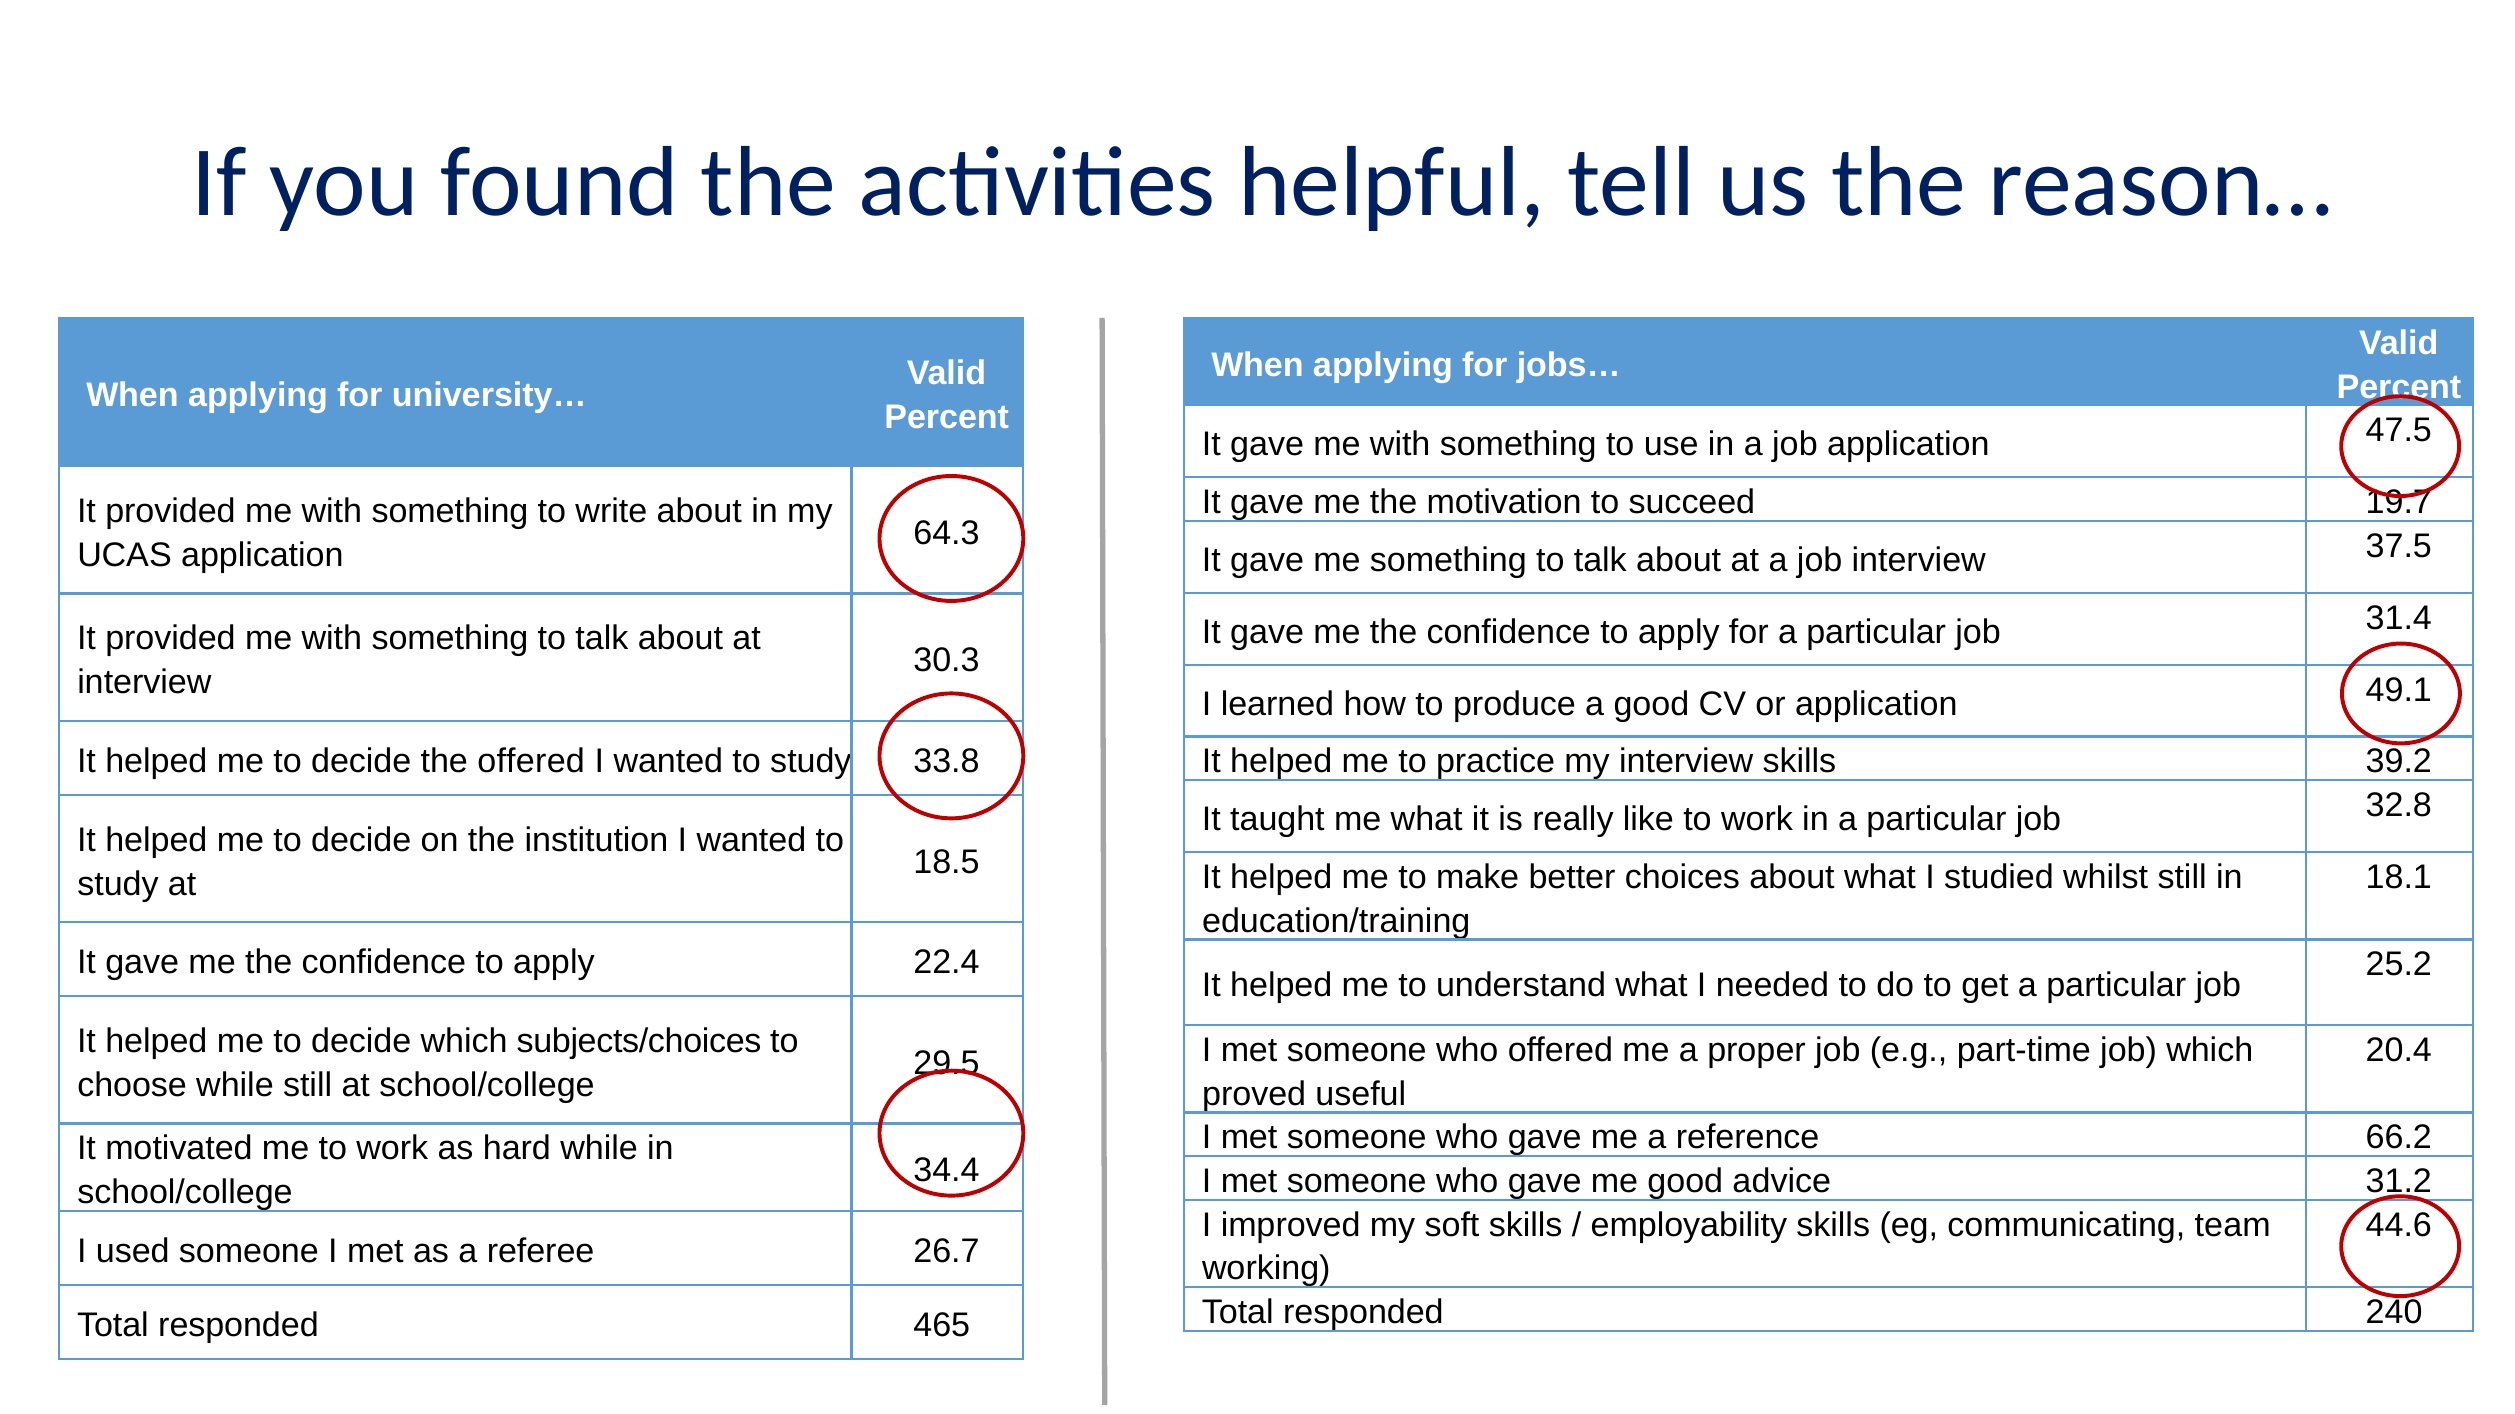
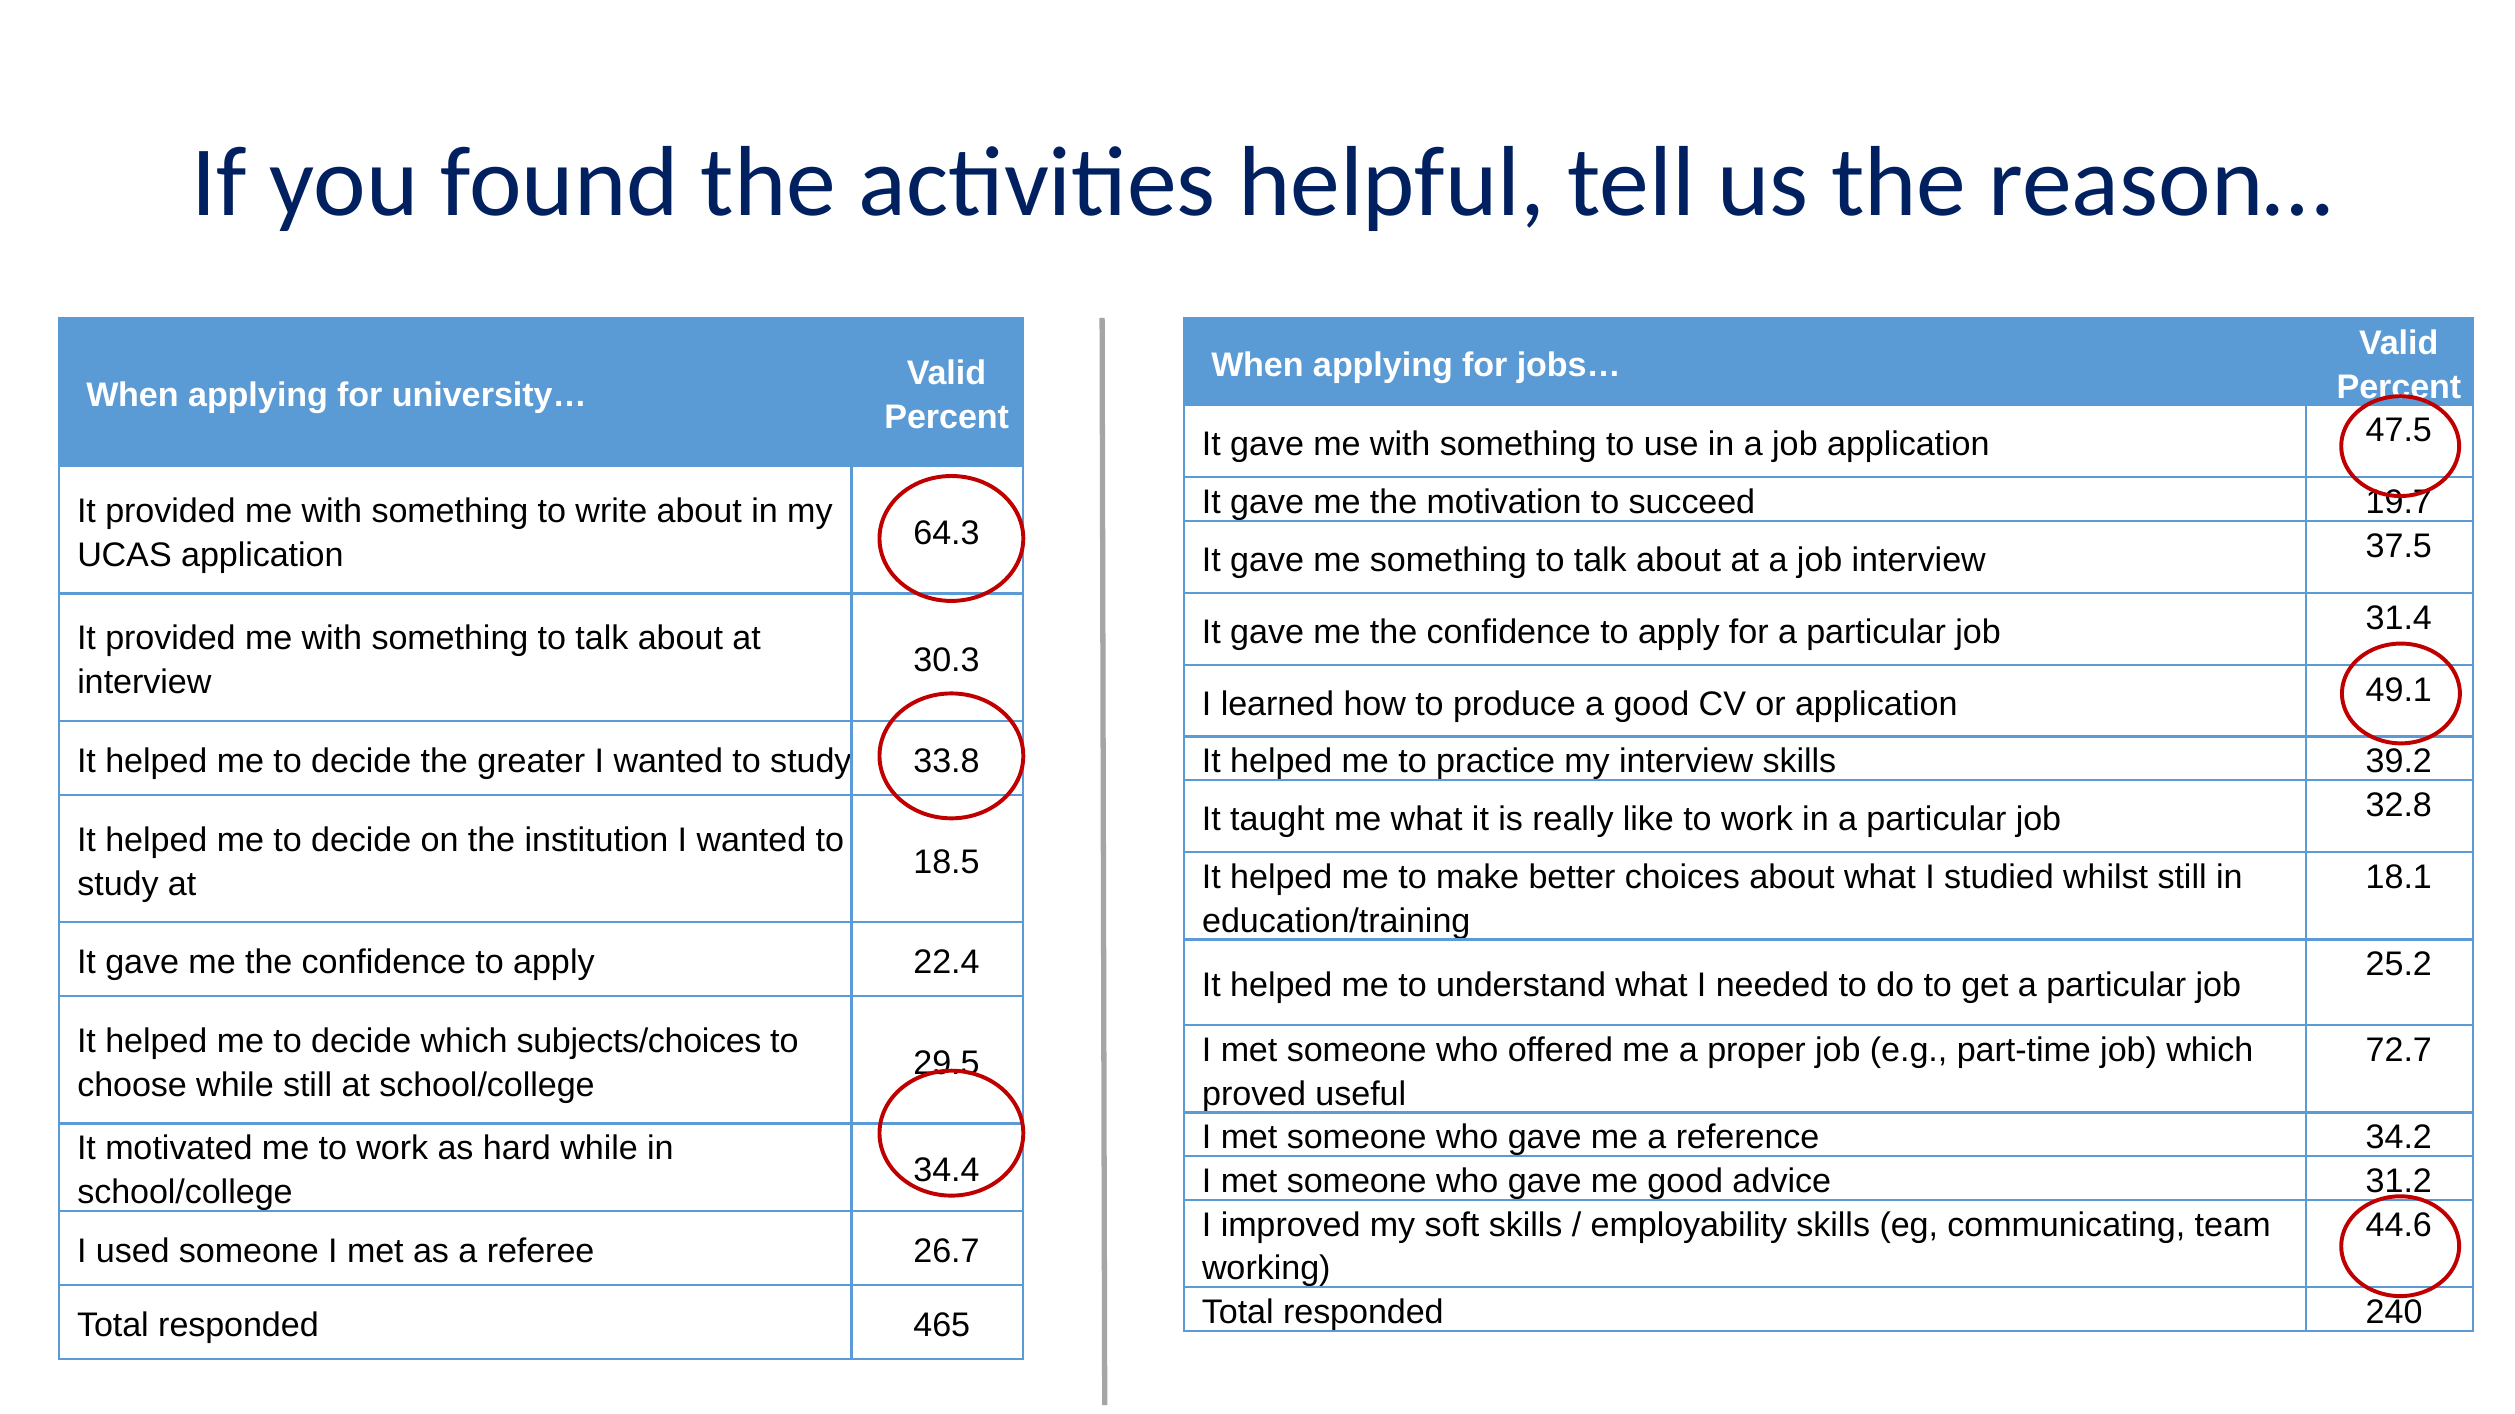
the offered: offered -> greater
20.4: 20.4 -> 72.7
66.2: 66.2 -> 34.2
